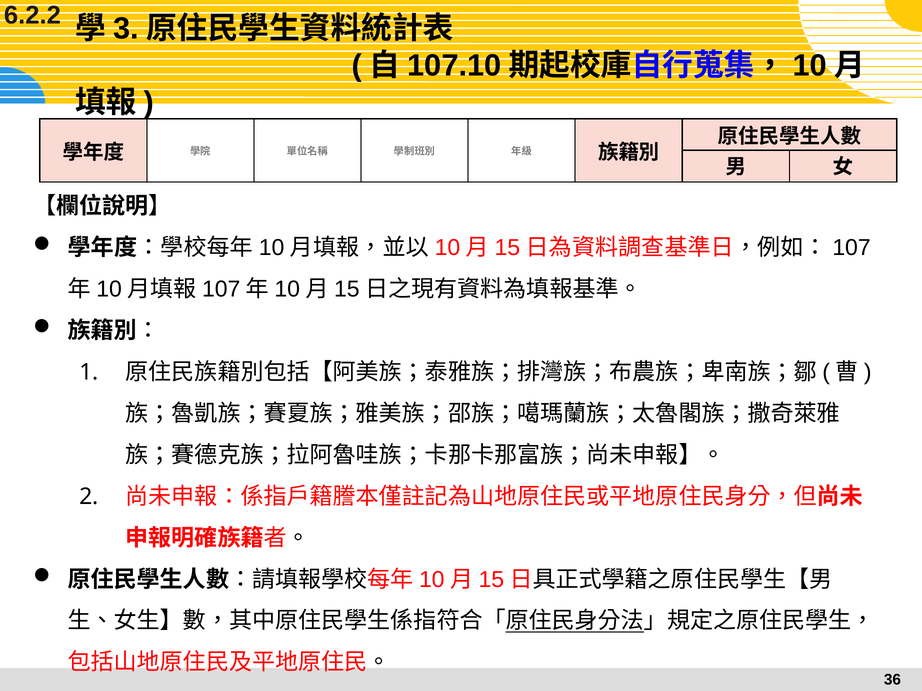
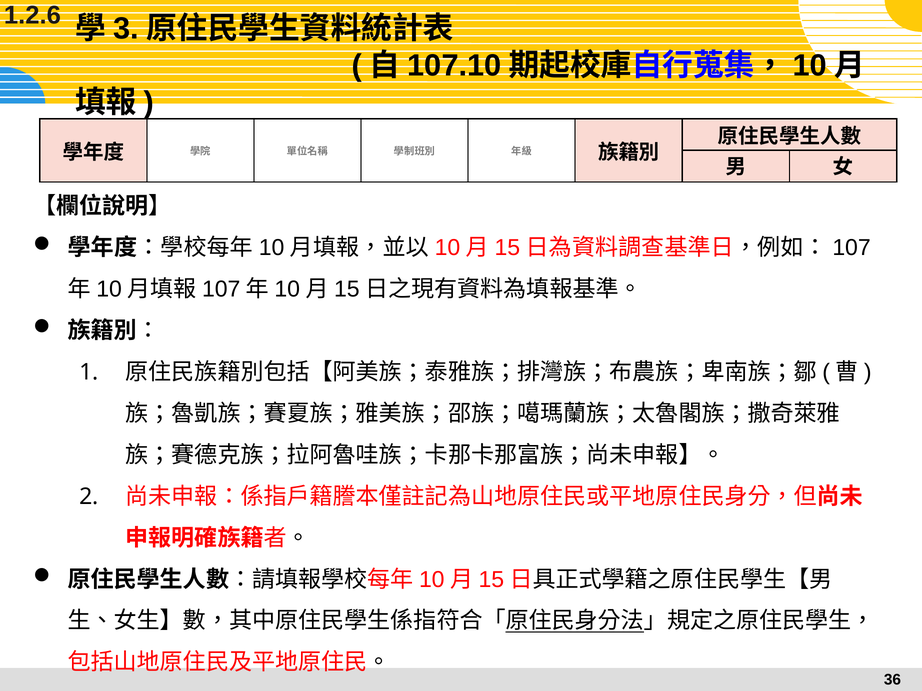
6.2.2: 6.2.2 -> 1.2.6
